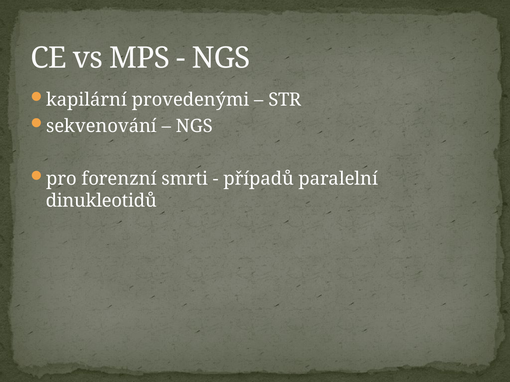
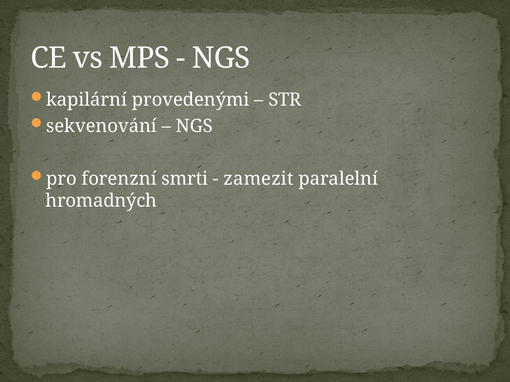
případů: případů -> zamezit
dinukleotidů: dinukleotidů -> hromadných
